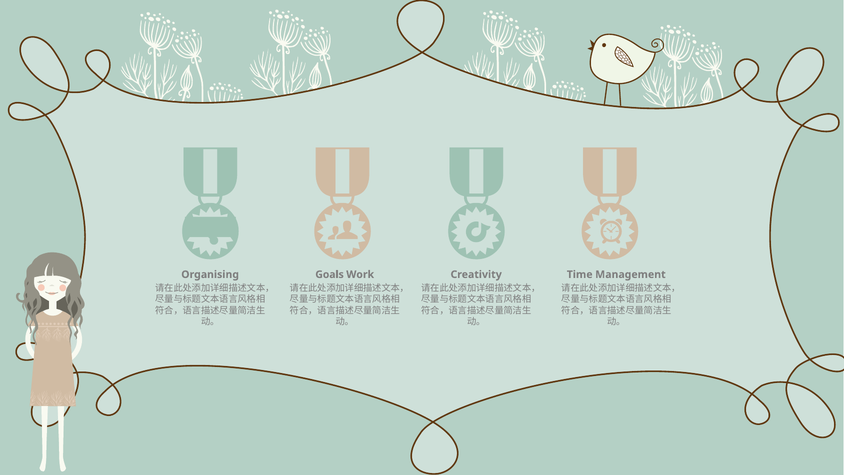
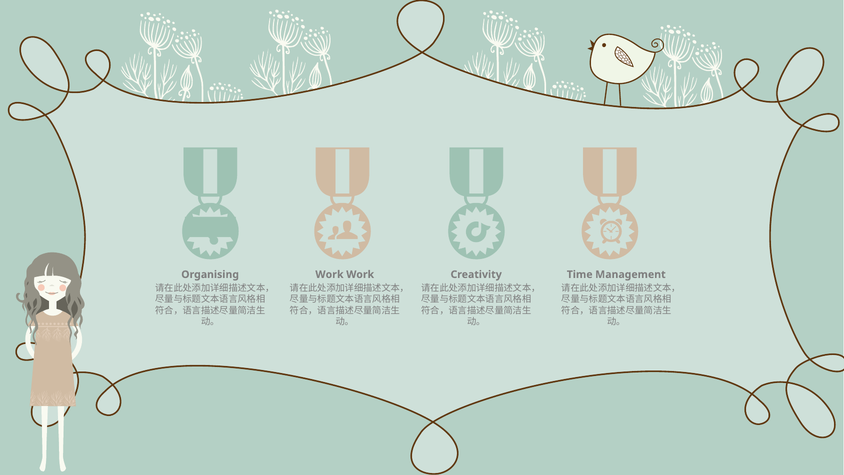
Goals at (330, 274): Goals -> Work
